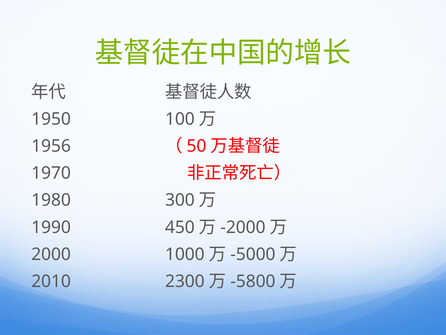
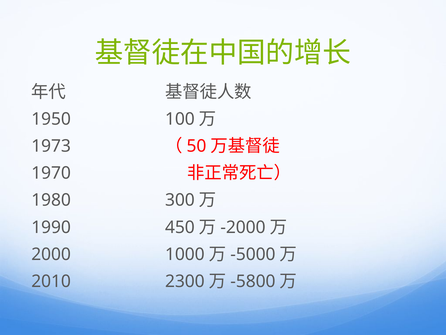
1956: 1956 -> 1973
